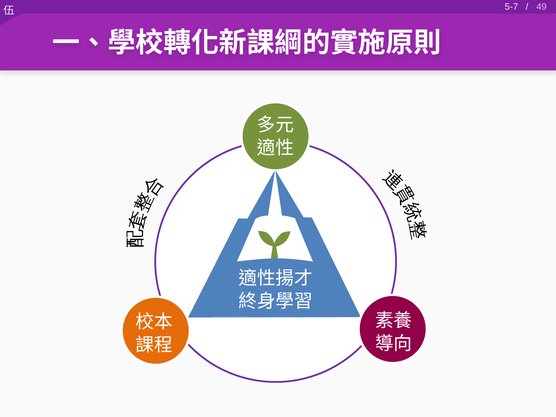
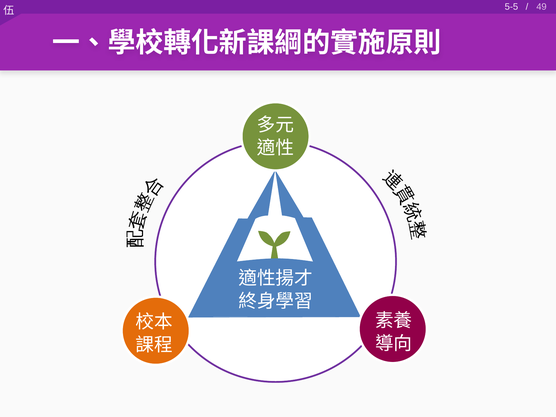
5-7: 5-7 -> 5-5
